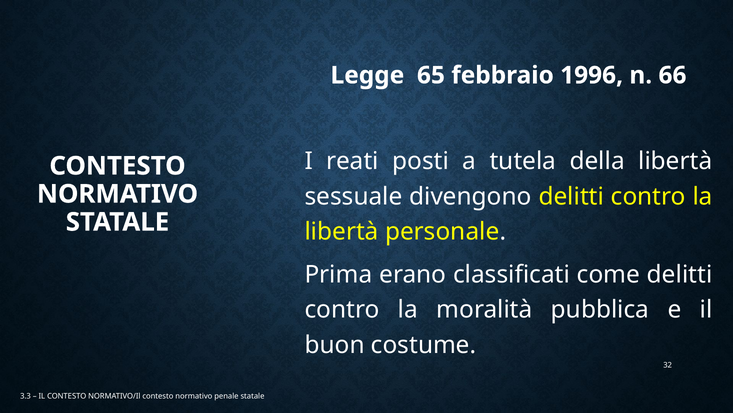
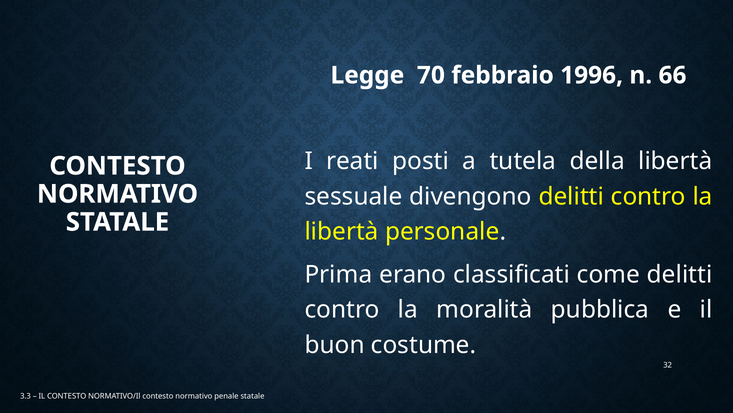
65: 65 -> 70
